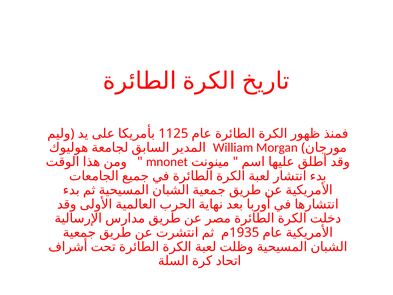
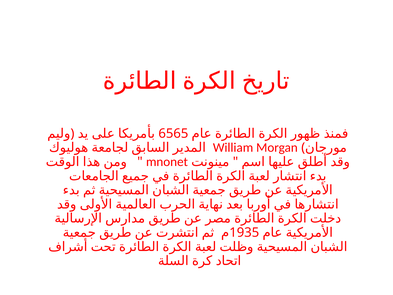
1125: 1125 -> 6565
